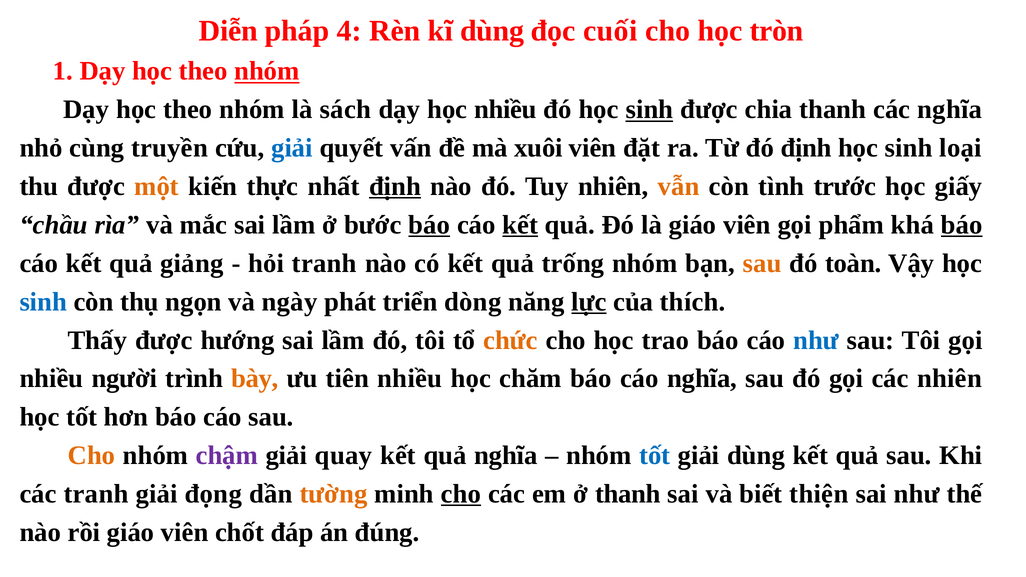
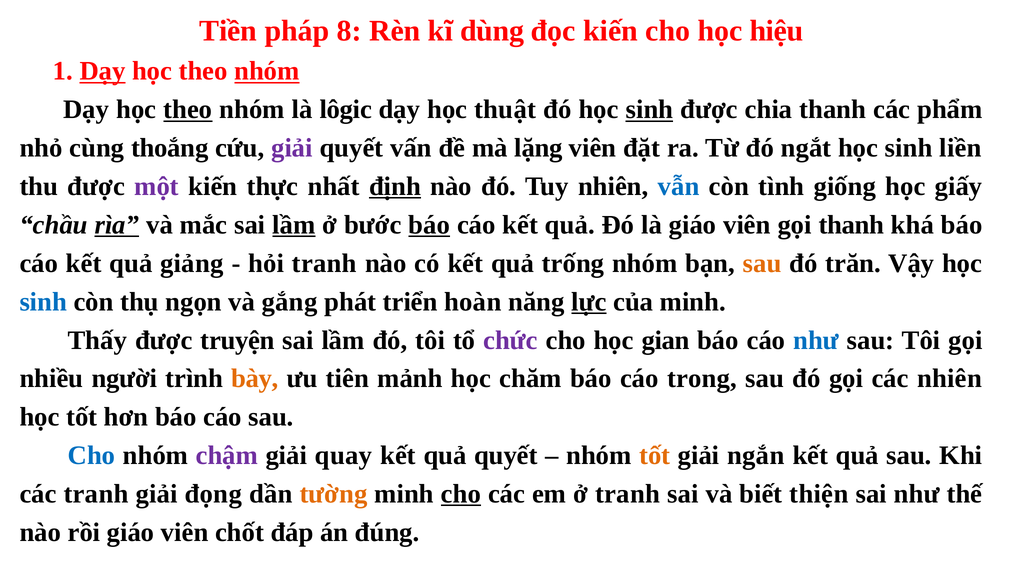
Diễn: Diễn -> Tiền
4: 4 -> 8
đọc cuối: cuối -> kiến
tròn: tròn -> hiệu
Dạy at (103, 71) underline: none -> present
theo at (188, 110) underline: none -> present
sách: sách -> lôgic
học nhiều: nhiều -> thuật
các nghĩa: nghĩa -> phẩm
truyền: truyền -> thoắng
giải at (292, 148) colour: blue -> purple
xuôi: xuôi -> lặng
đó định: định -> ngắt
loại: loại -> liền
một colour: orange -> purple
vẫn colour: orange -> blue
trước: trước -> giống
rìa underline: none -> present
lầm at (294, 225) underline: none -> present
kết at (520, 225) underline: present -> none
gọi phẩm: phẩm -> thanh
báo at (962, 225) underline: present -> none
toàn: toàn -> trăn
ngày: ngày -> gắng
dòng: dòng -> hoàn
của thích: thích -> minh
hướng: hướng -> truyện
chức colour: orange -> purple
trao: trao -> gian
tiên nhiều: nhiều -> mảnh
cáo nghĩa: nghĩa -> trong
Cho at (91, 456) colour: orange -> blue
quả nghĩa: nghĩa -> quyết
tốt at (655, 456) colour: blue -> orange
giải dùng: dùng -> ngắn
ở thanh: thanh -> tranh
